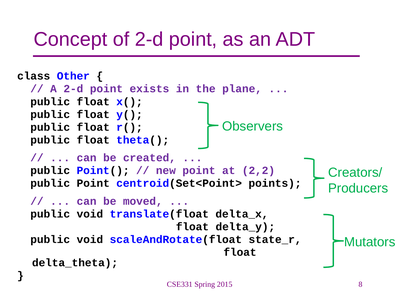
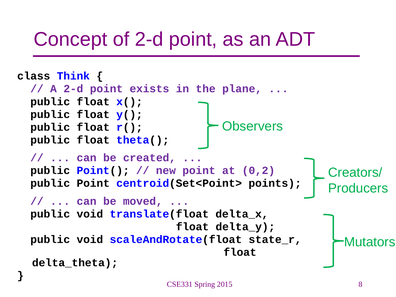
Other: Other -> Think
2,2: 2,2 -> 0,2
